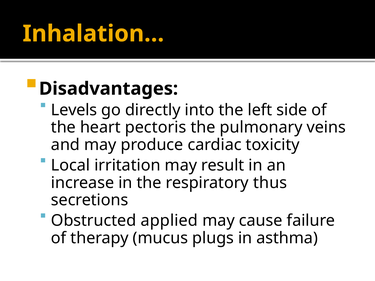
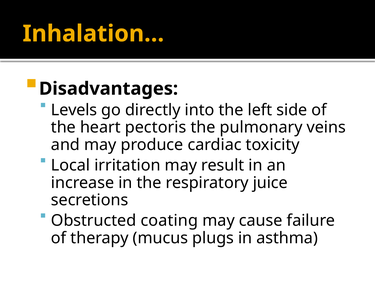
thus: thus -> juice
applied: applied -> coating
